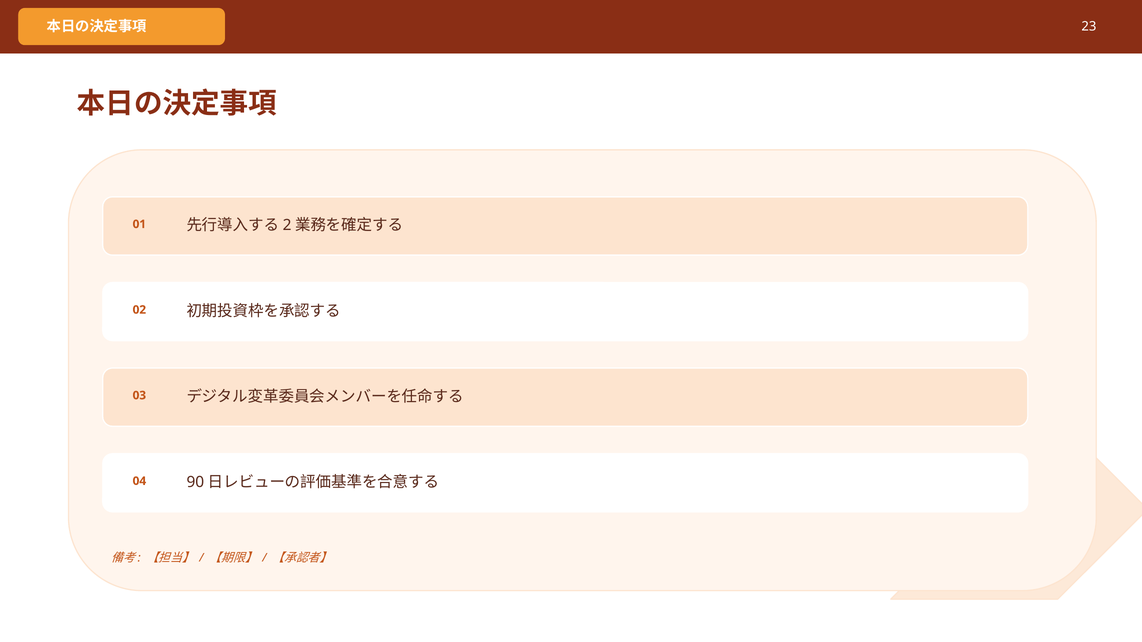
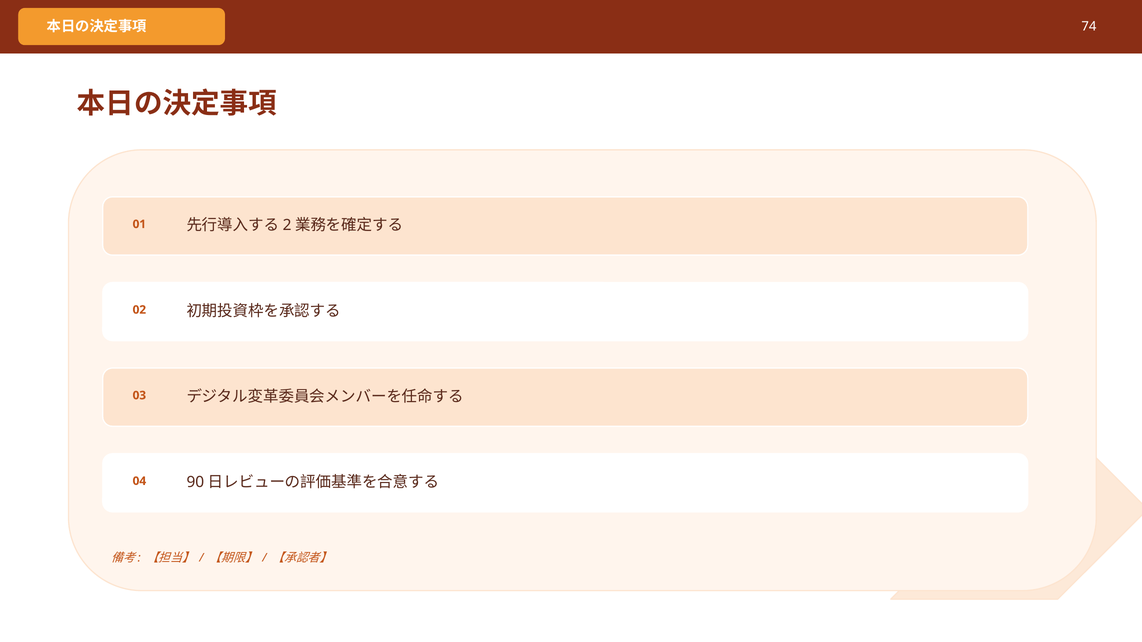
23: 23 -> 74
